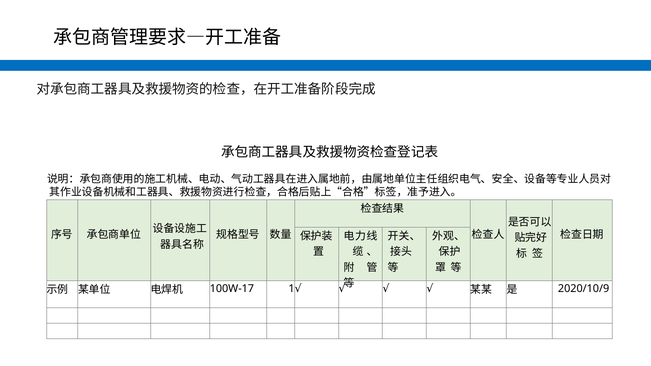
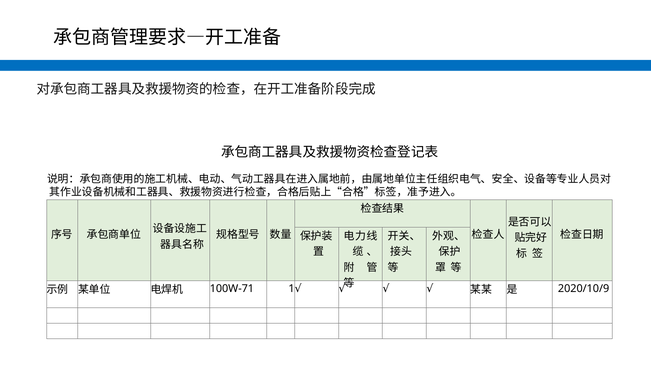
100W-17: 100W-17 -> 100W-71
